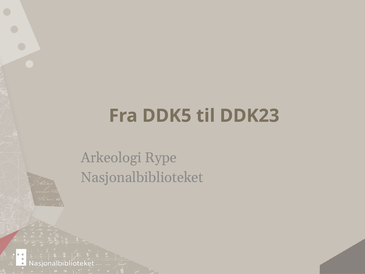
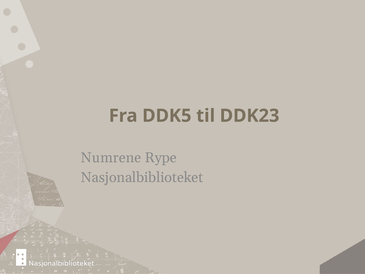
Arkeologi: Arkeologi -> Numrene
